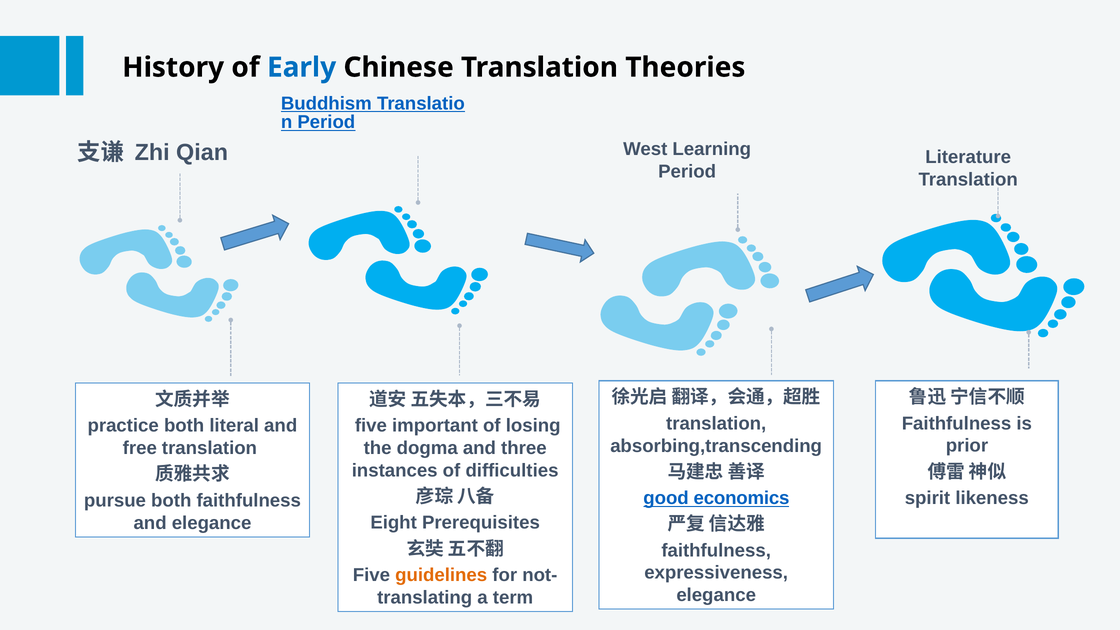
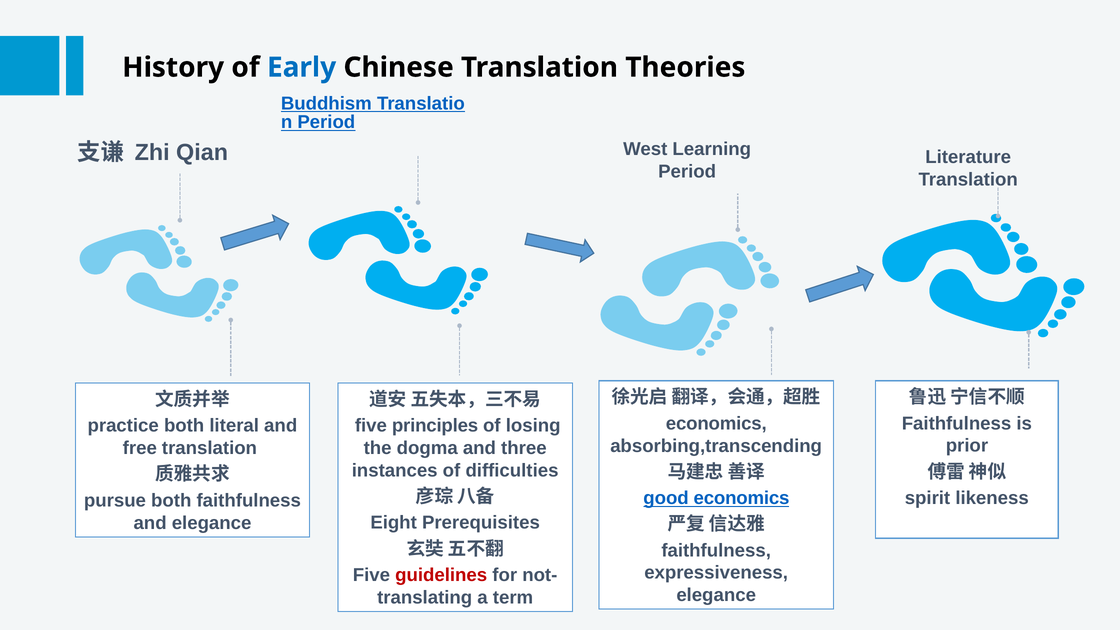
translation at (716, 423): translation -> economics
important: important -> principles
guidelines colour: orange -> red
